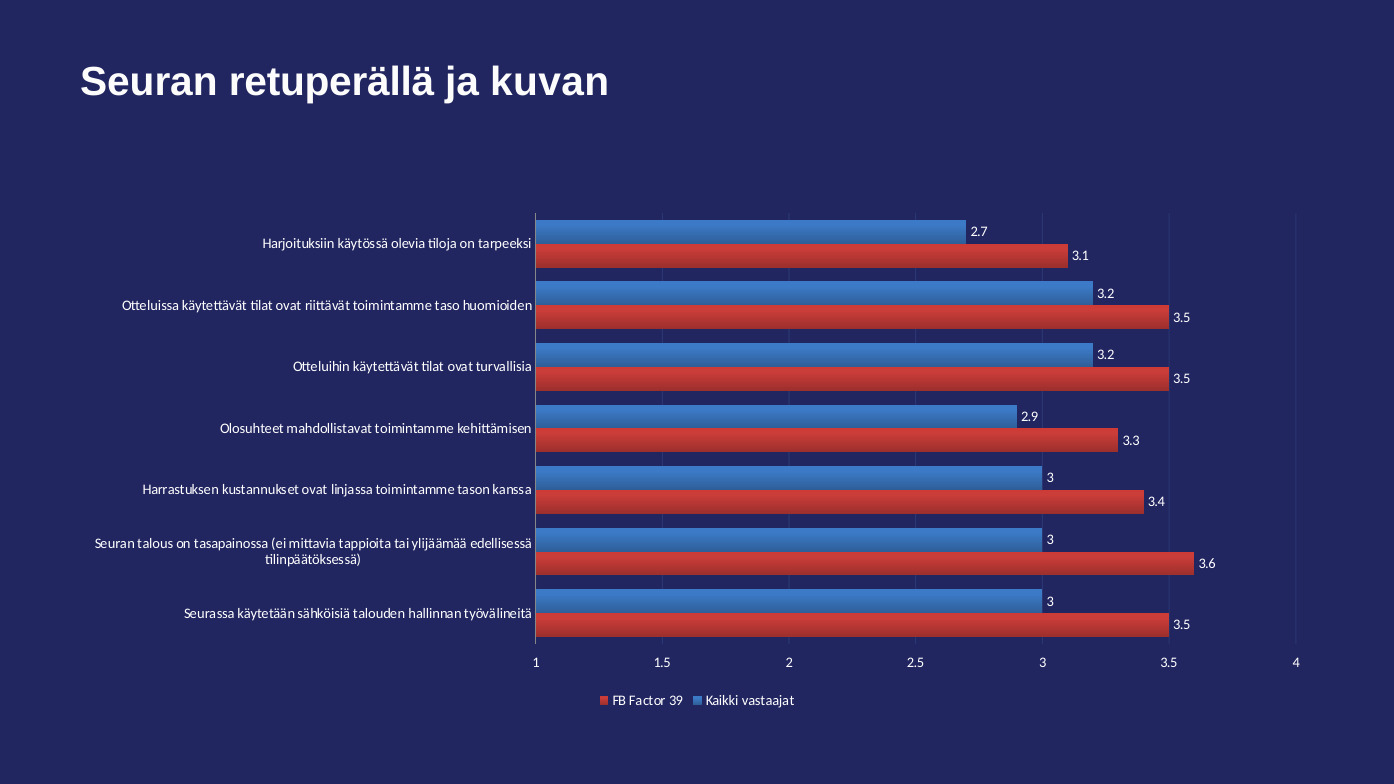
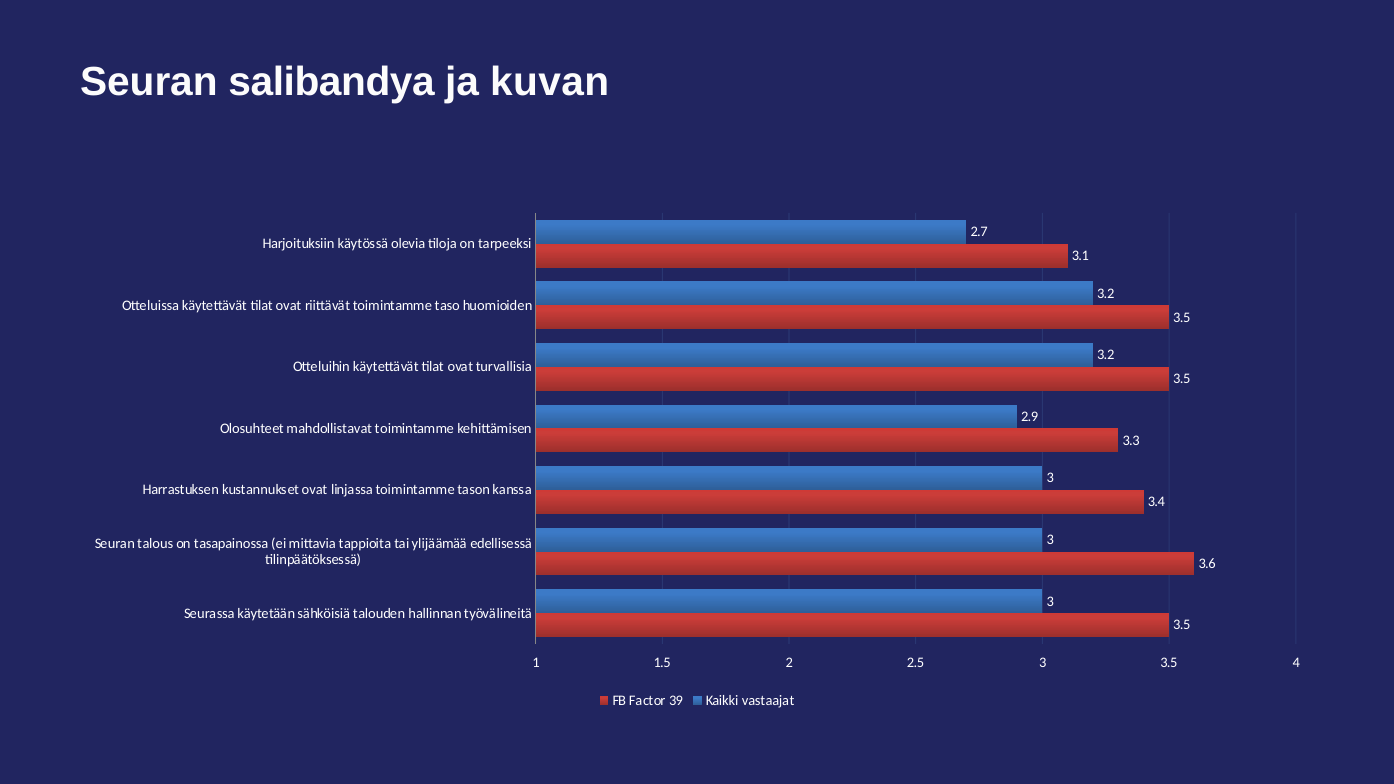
retuperällä: retuperällä -> salibandya
